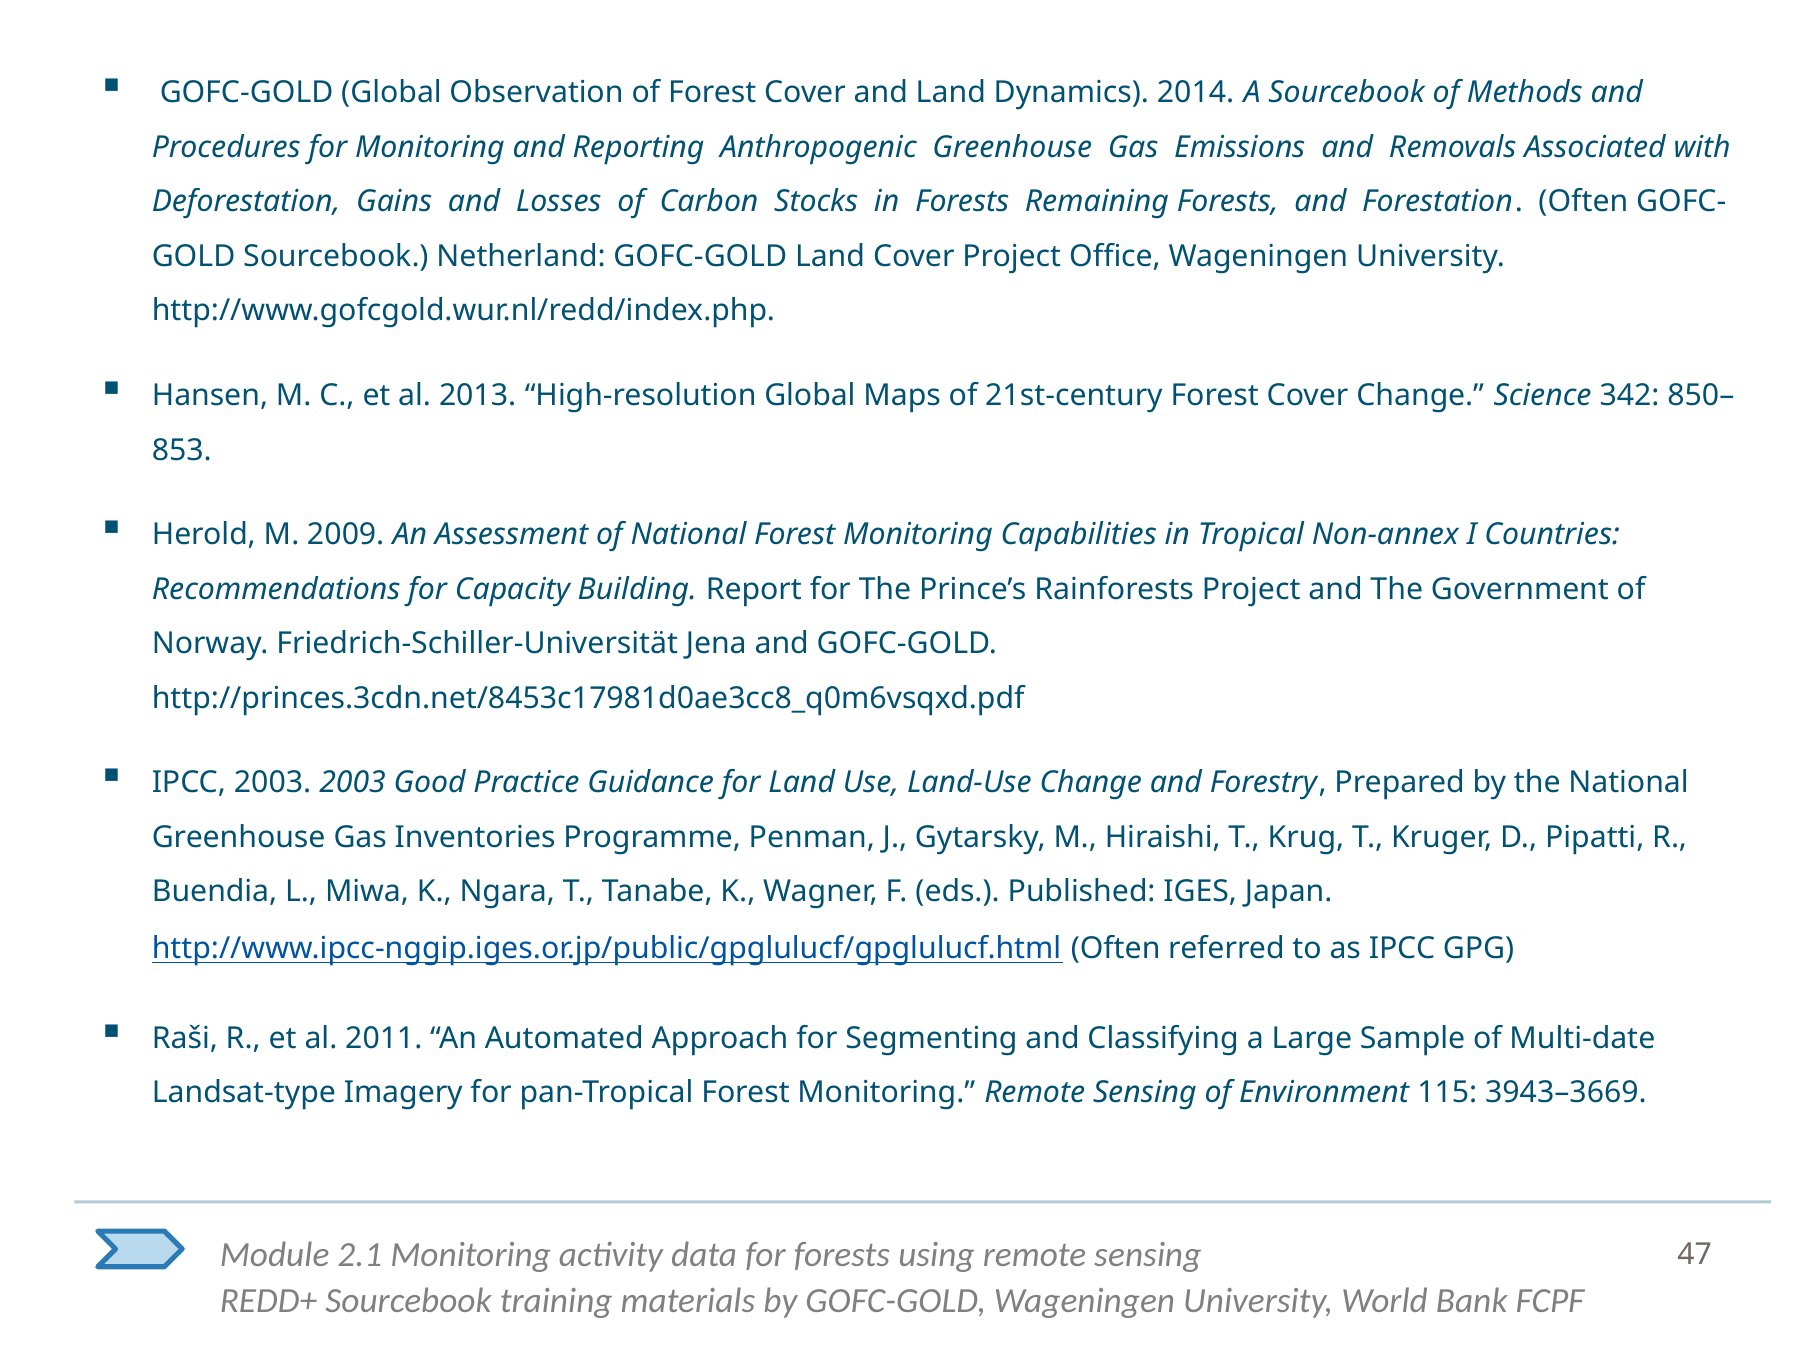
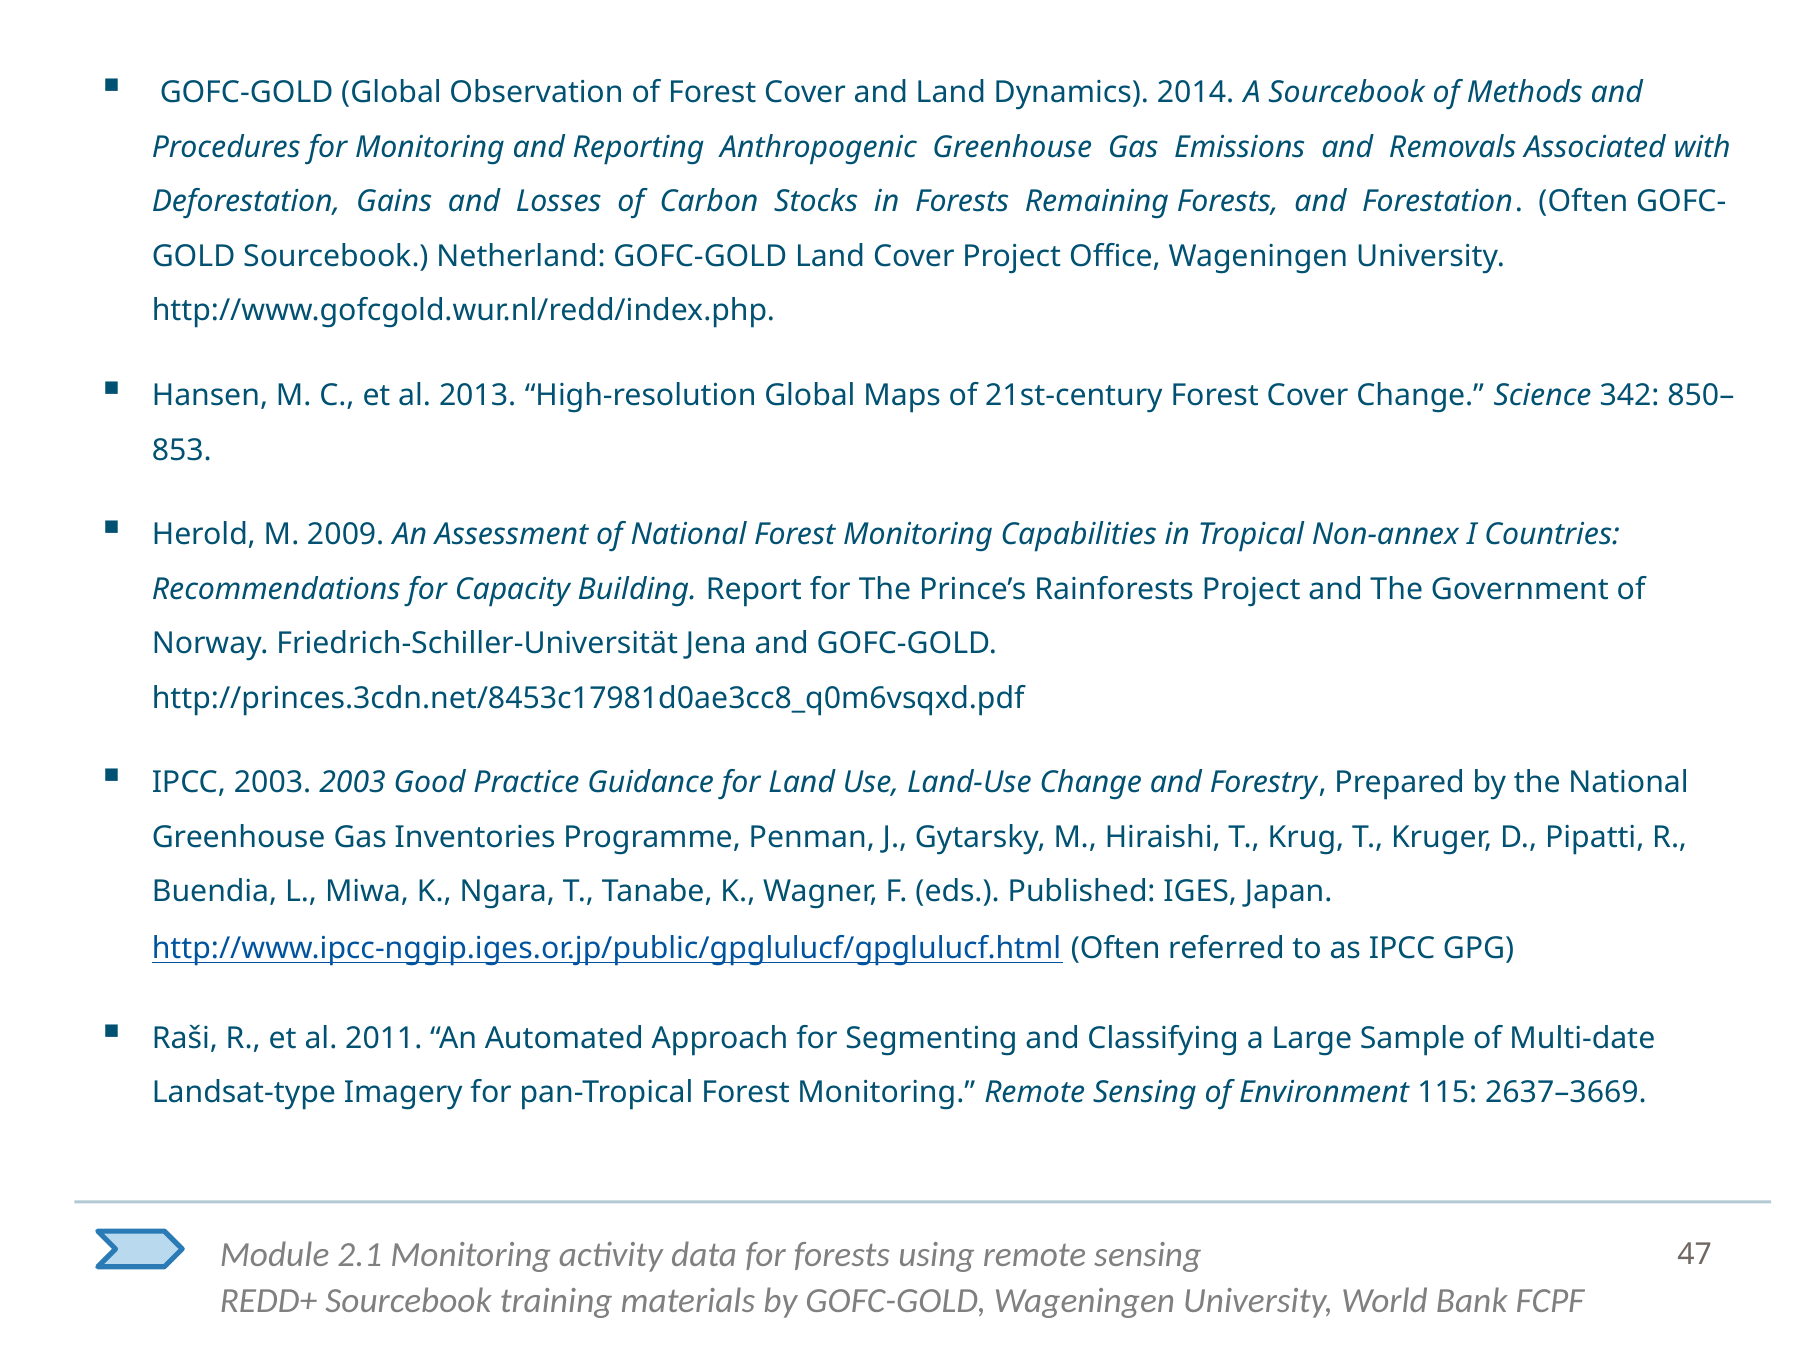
3943–3669: 3943–3669 -> 2637–3669
